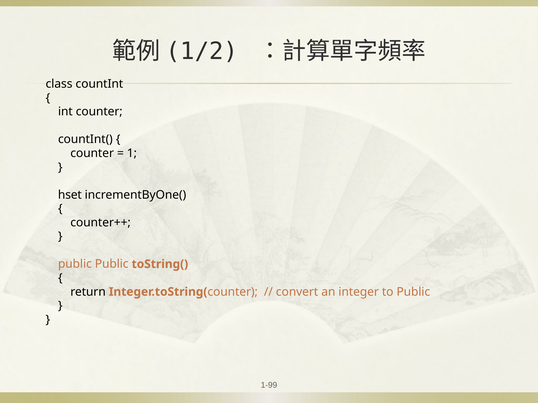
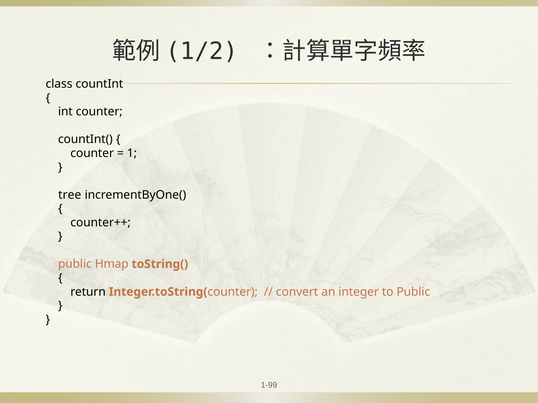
hset: hset -> tree
public Public: Public -> Hmap
